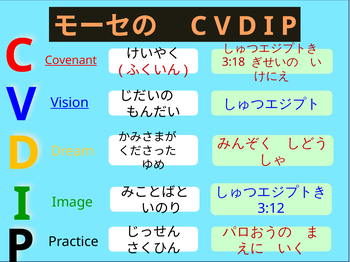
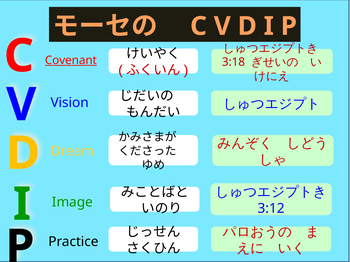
Vision underline: present -> none
